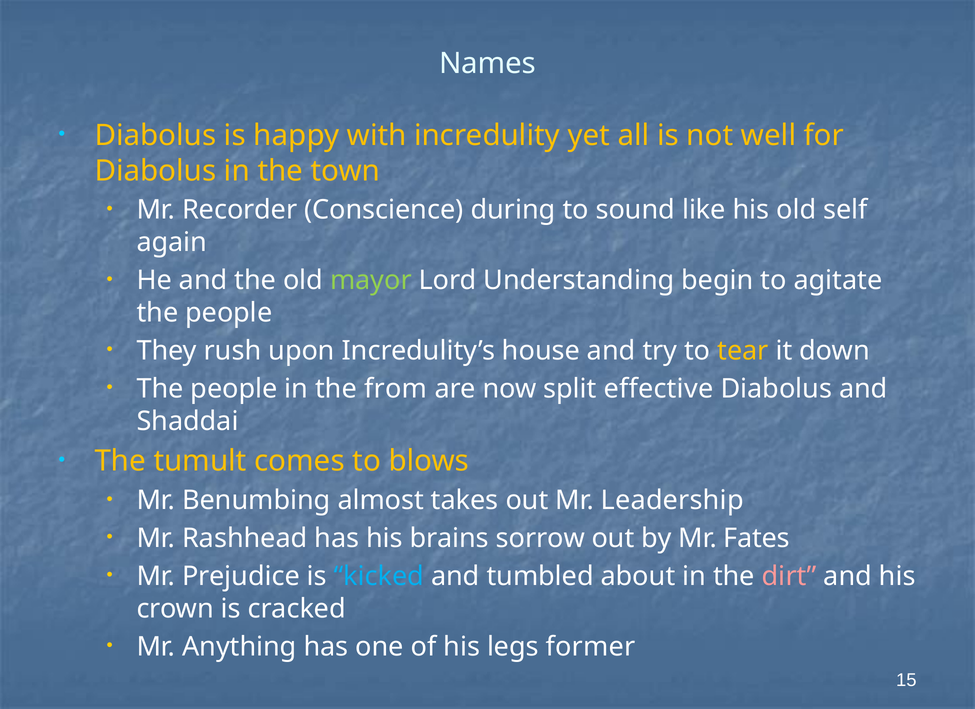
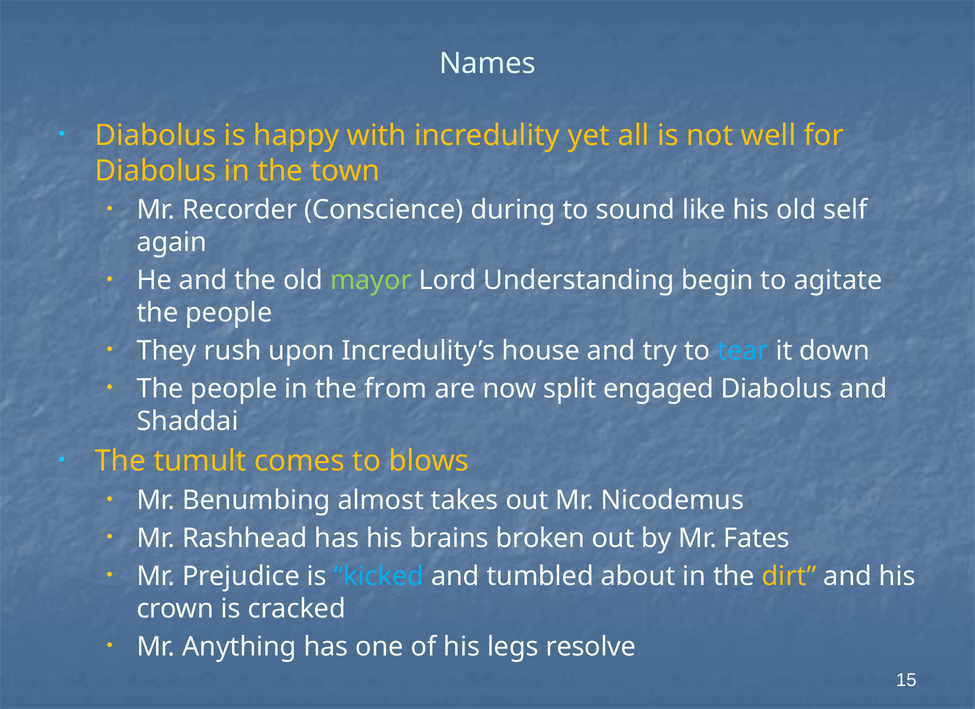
tear colour: yellow -> light blue
effective: effective -> engaged
Leadership: Leadership -> Nicodemus
sorrow: sorrow -> broken
dirt colour: pink -> yellow
former: former -> resolve
